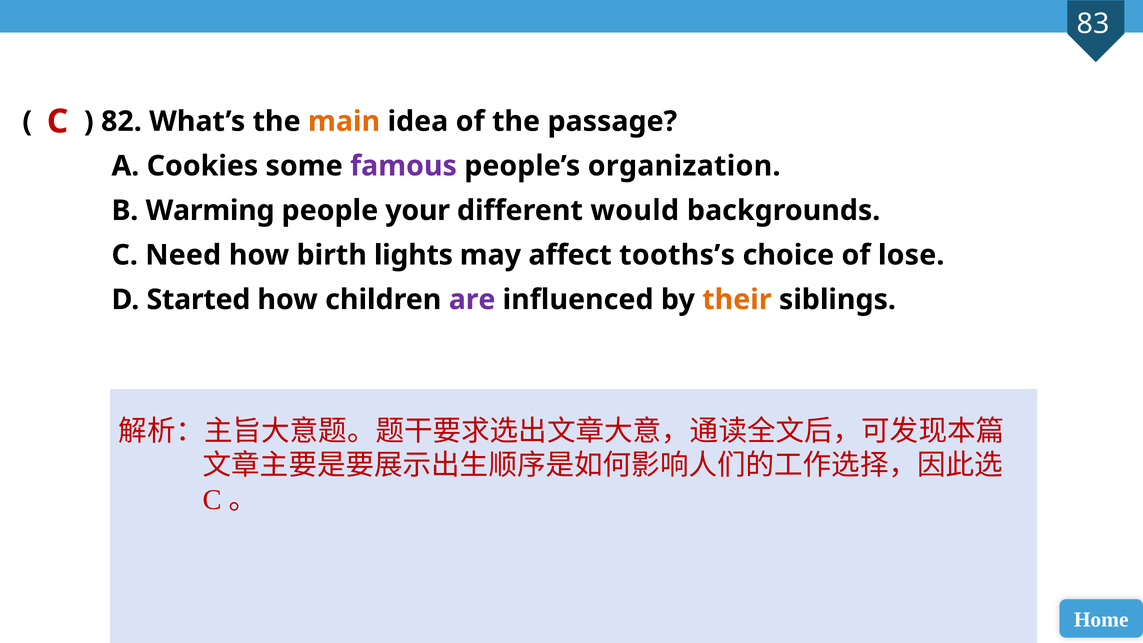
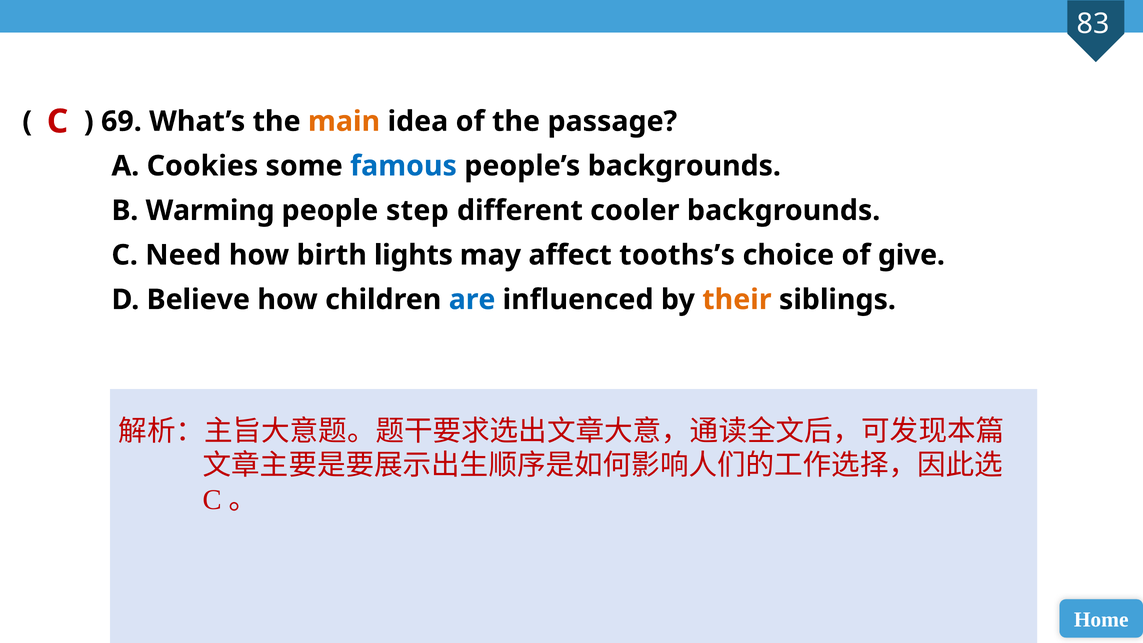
82: 82 -> 69
famous colour: purple -> blue
people’s organization: organization -> backgrounds
your: your -> step
would: would -> cooler
lose: lose -> give
Started: Started -> Believe
are colour: purple -> blue
